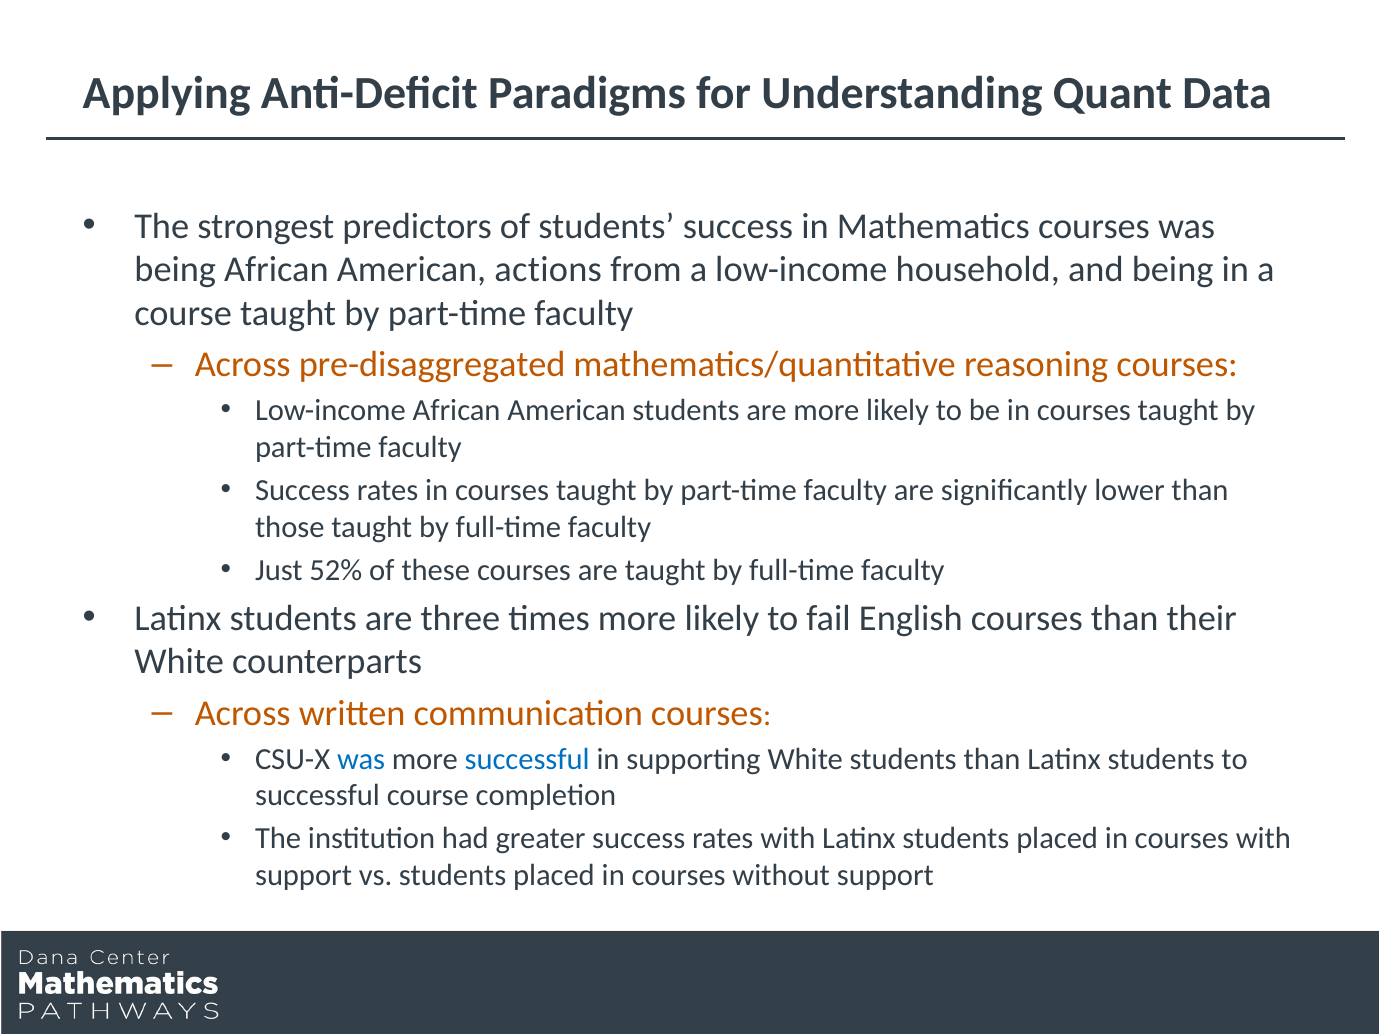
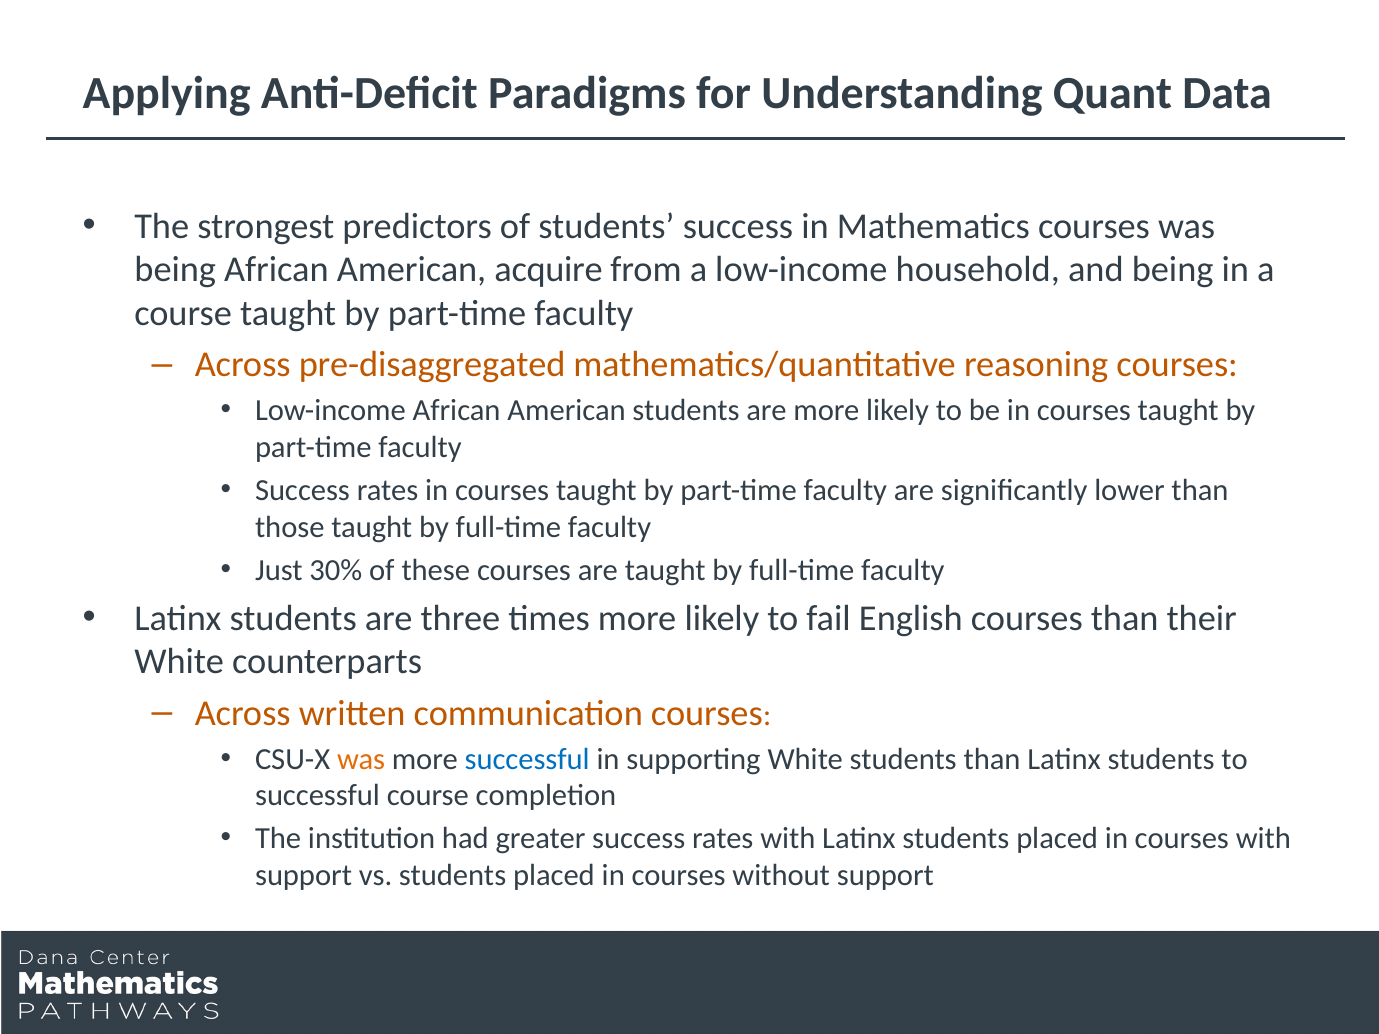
actions: actions -> acquire
52%: 52% -> 30%
was at (361, 759) colour: blue -> orange
